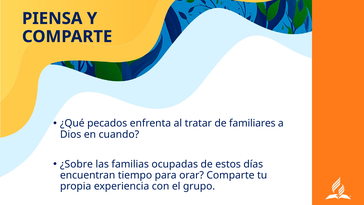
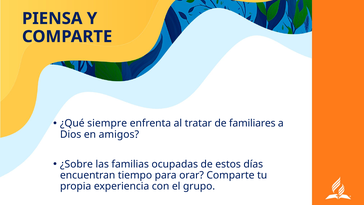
pecados: pecados -> siempre
cuando: cuando -> amigos
